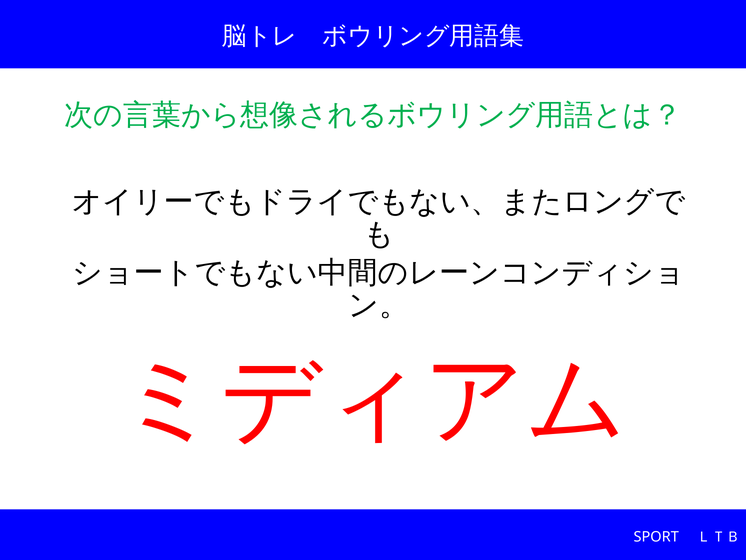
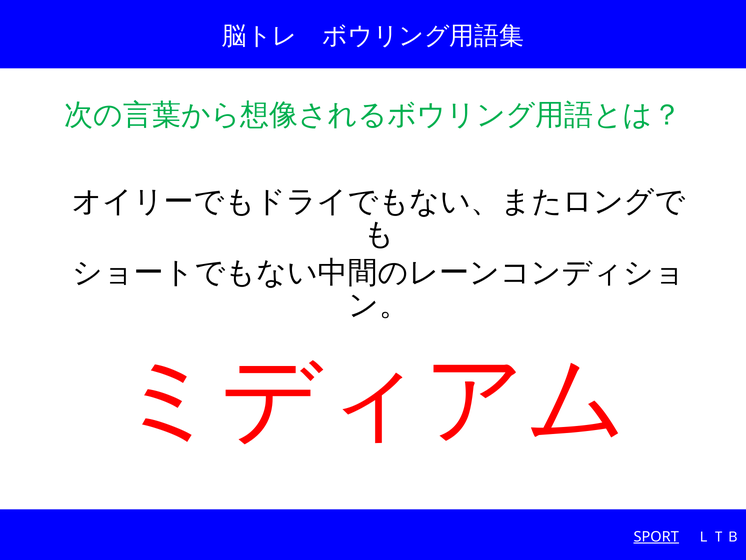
SPORT underline: none -> present
